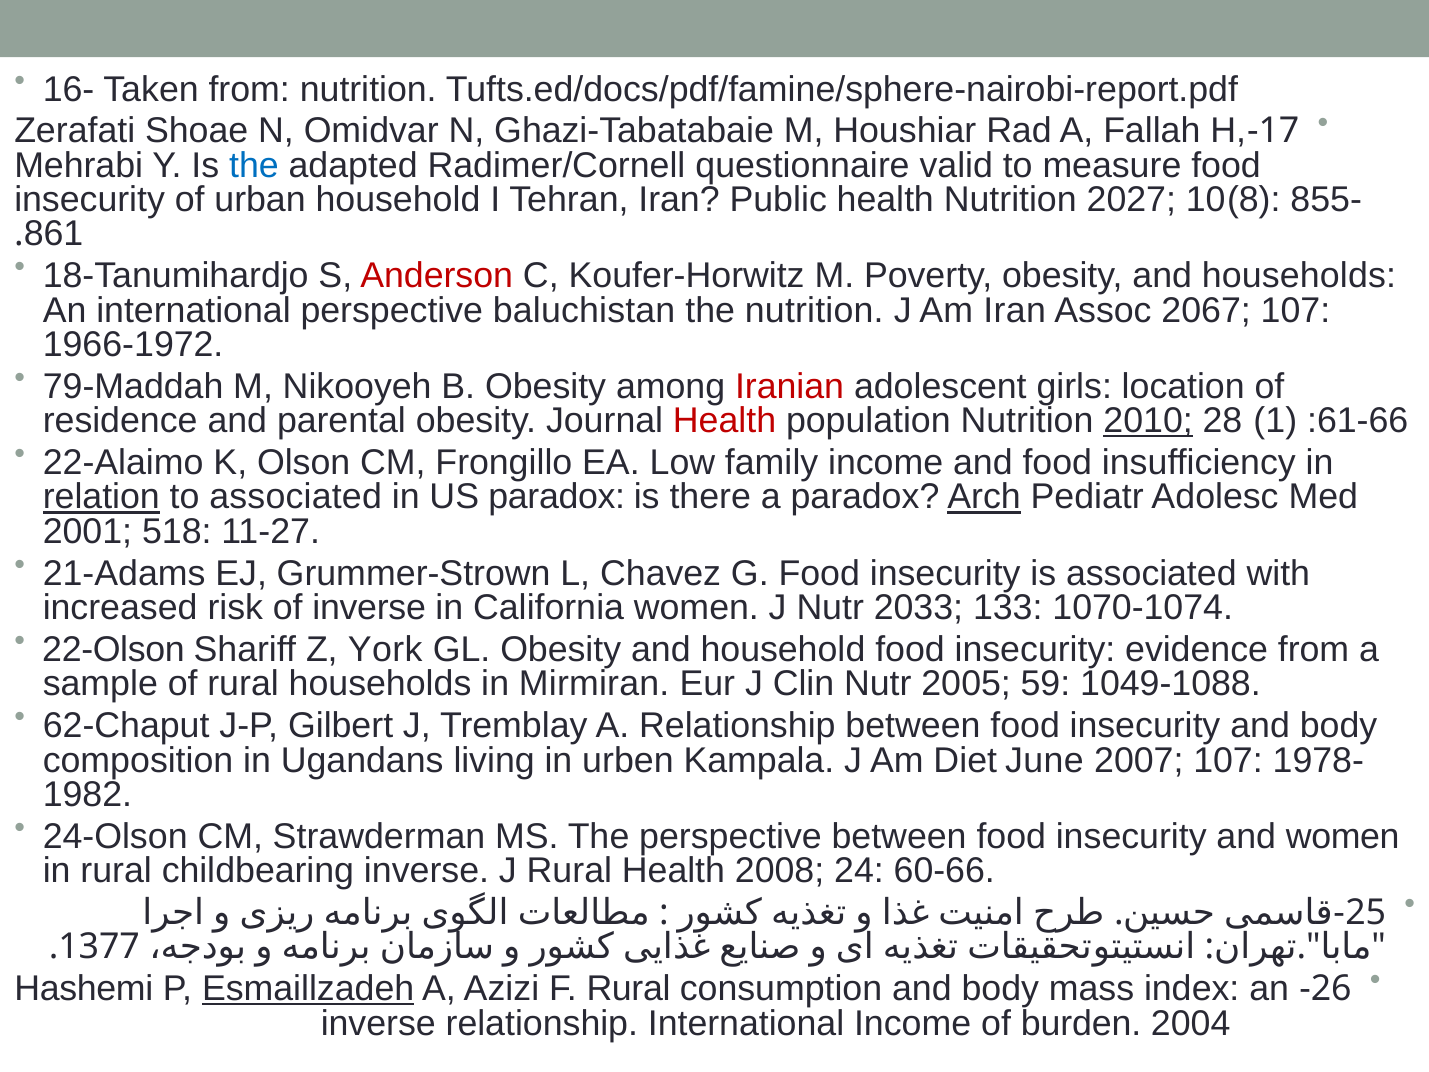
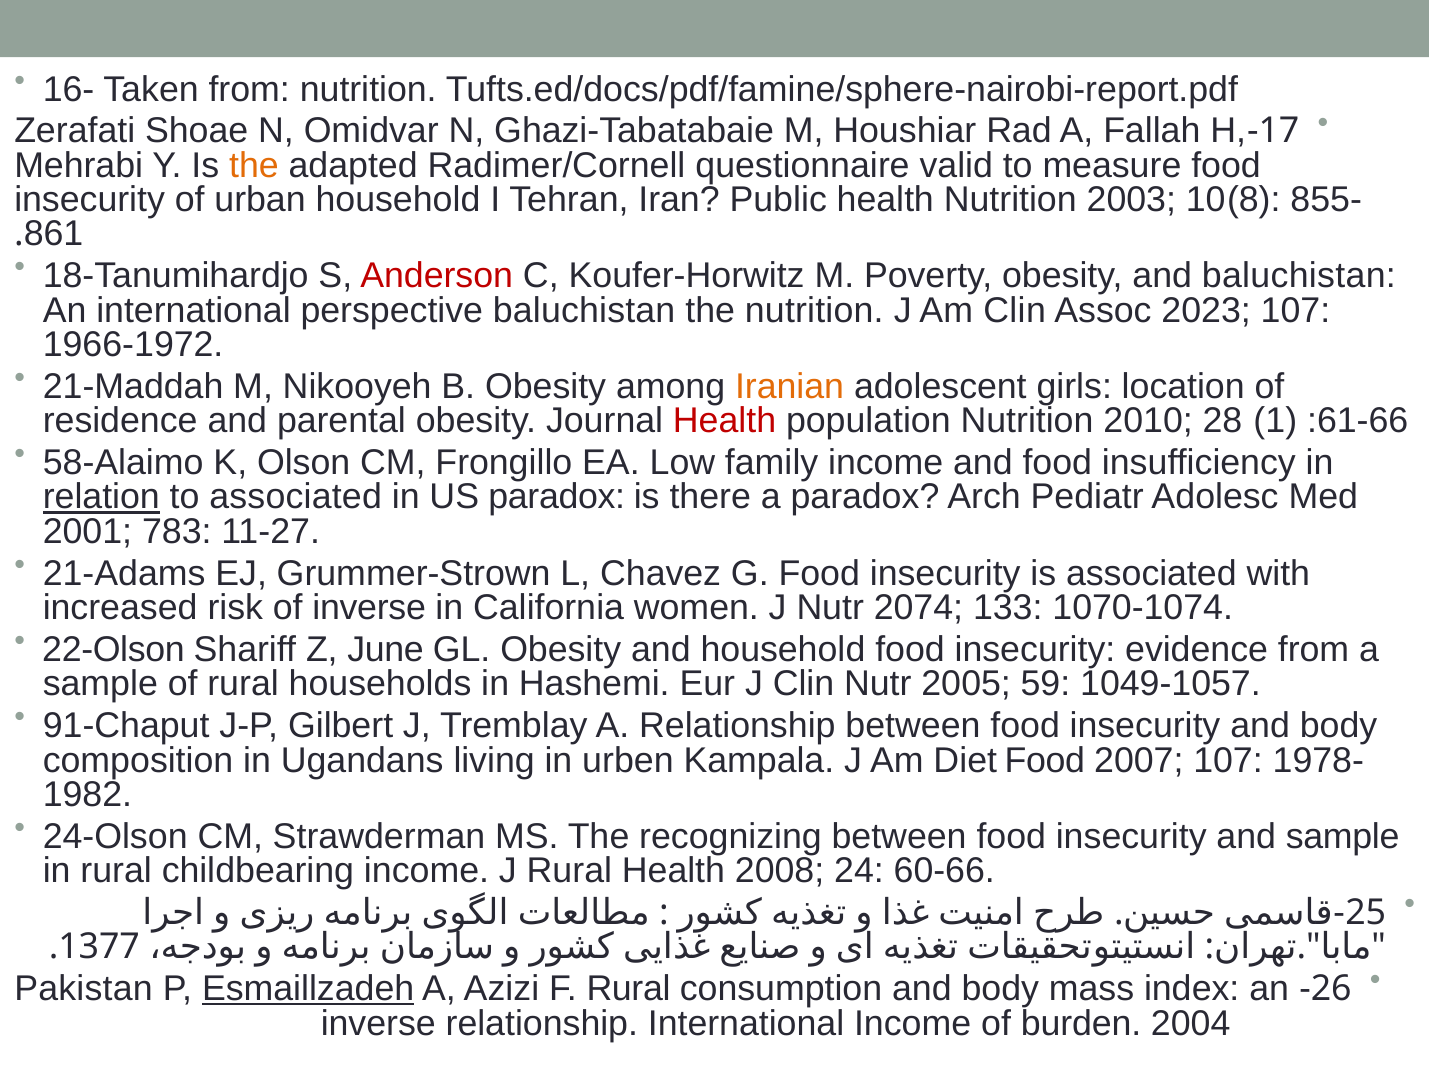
the at (254, 165) colour: blue -> orange
2027: 2027 -> 2003
and households: households -> baluchistan
Am Iran: Iran -> Clin
2067: 2067 -> 2023
79-Maddah: 79-Maddah -> 21-Maddah
Iranian colour: red -> orange
2010 underline: present -> none
22-Alaimo: 22-Alaimo -> 58-Alaimo
Arch underline: present -> none
518: 518 -> 783
2033: 2033 -> 2074
York: York -> June
Mirmiran: Mirmiran -> Hashemi
1049-1088: 1049-1088 -> 1049-1057
62-Chaput: 62-Chaput -> 91-Chaput
Diet June: June -> Food
The perspective: perspective -> recognizing
and women: women -> sample
childbearing inverse: inverse -> income
Hashemi: Hashemi -> Pakistan
